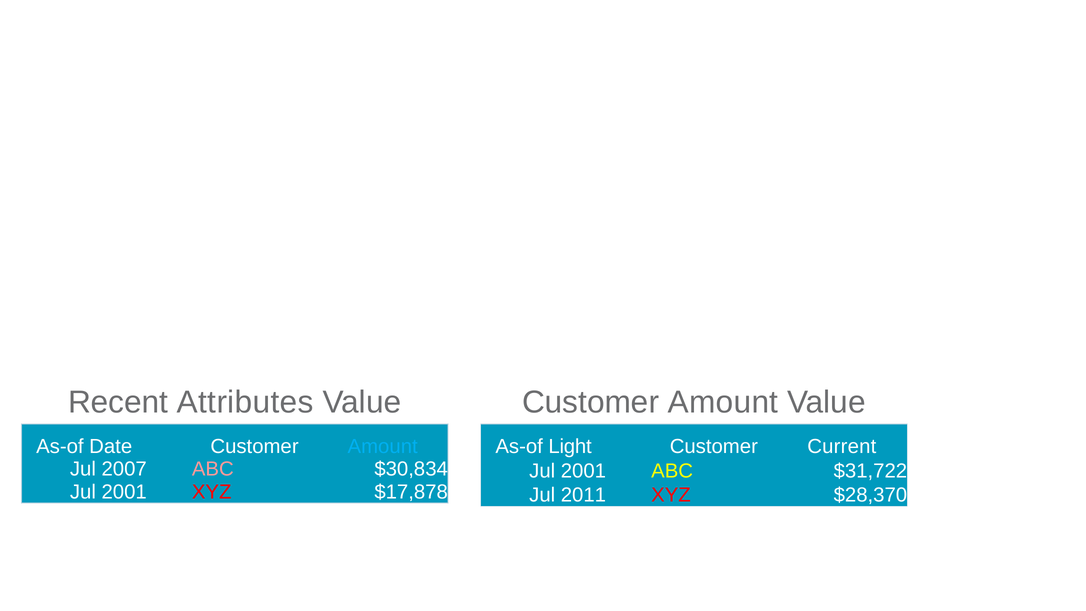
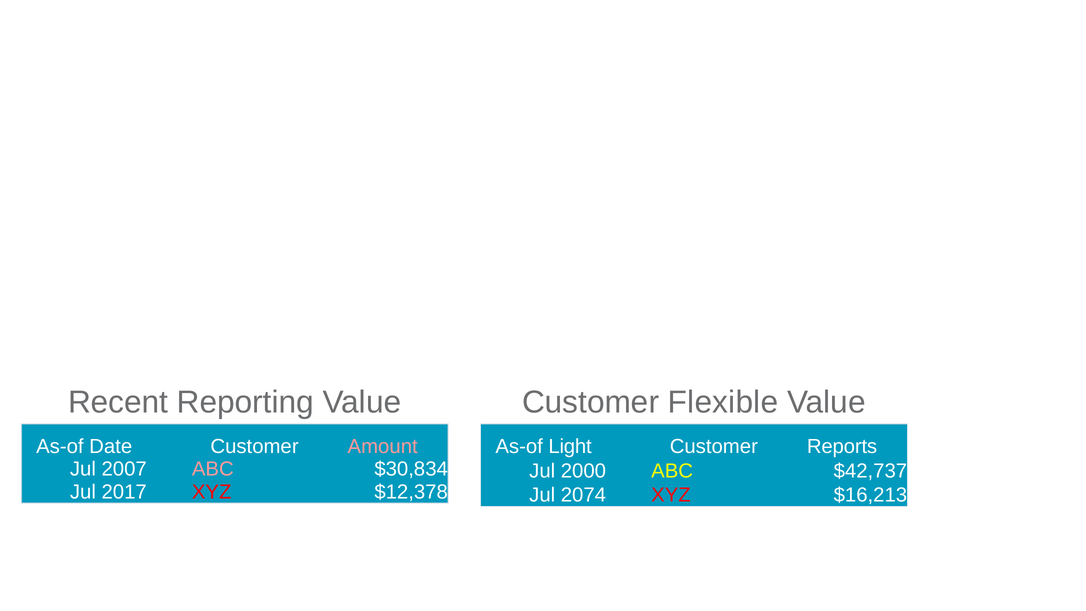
Attributes: Attributes -> Reporting
Amount at (723, 402): Amount -> Flexible
Amount at (383, 446) colour: light blue -> pink
Current: Current -> Reports
2001 at (583, 471): 2001 -> 2000
$31,722: $31,722 -> $42,737
2001 at (124, 492): 2001 -> 2017
$17,878: $17,878 -> $12,378
2011: 2011 -> 2074
$28,370: $28,370 -> $16,213
